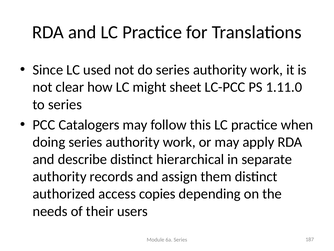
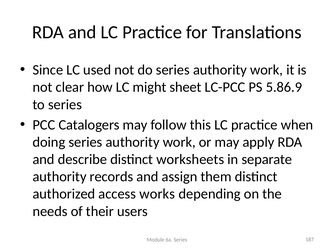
1.11.0: 1.11.0 -> 5.86.9
hierarchical: hierarchical -> worksheets
copies: copies -> works
